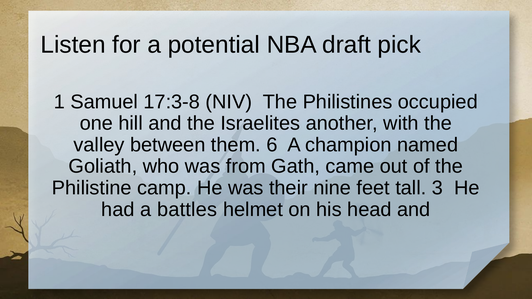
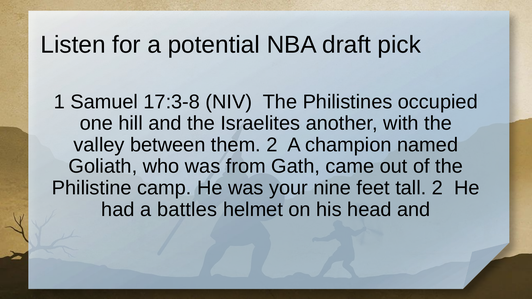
them 6: 6 -> 2
their: their -> your
tall 3: 3 -> 2
